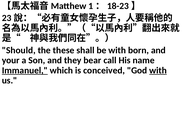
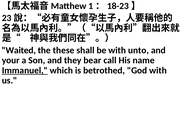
Should: Should -> Waited
born: born -> unto
conceived: conceived -> betrothed
with at (158, 71) underline: present -> none
